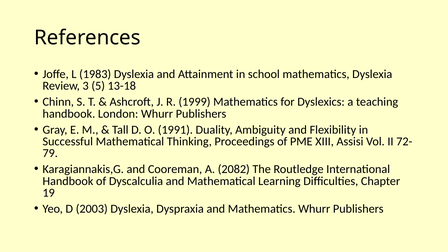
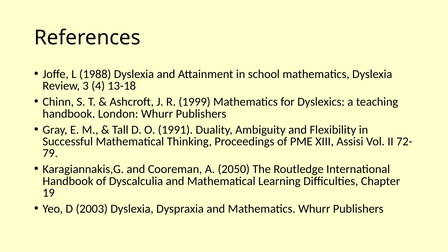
1983: 1983 -> 1988
5: 5 -> 4
2082: 2082 -> 2050
